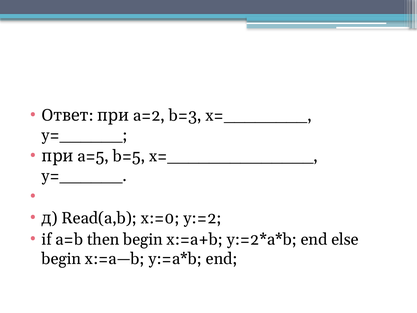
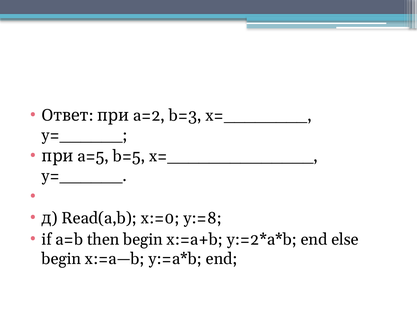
y:=2: y:=2 -> y:=8
